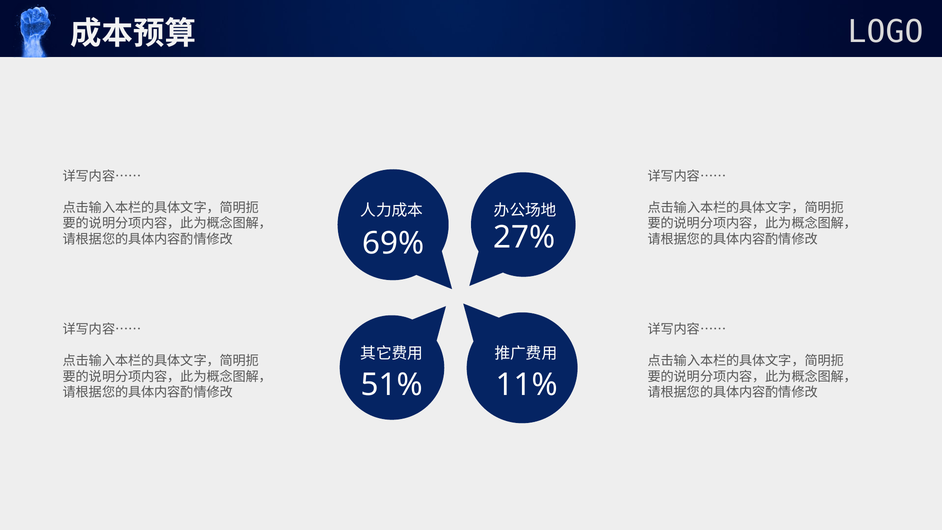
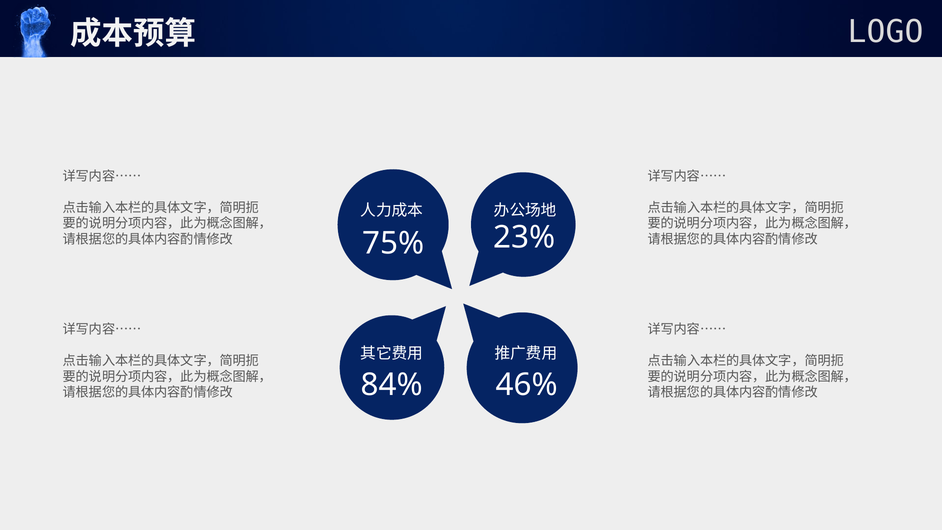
27%: 27% -> 23%
69%: 69% -> 75%
51%: 51% -> 84%
11%: 11% -> 46%
